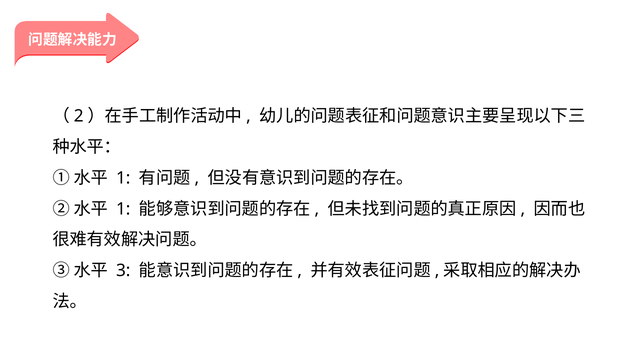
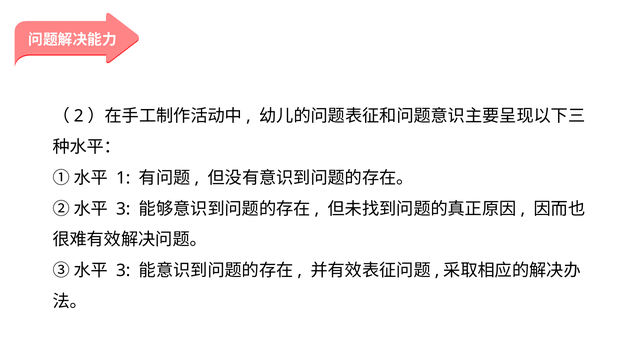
1 at (123, 209): 1 -> 3
